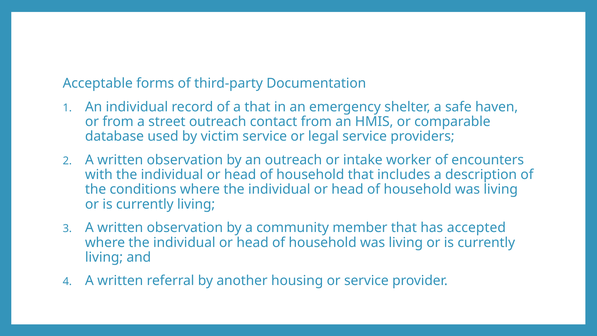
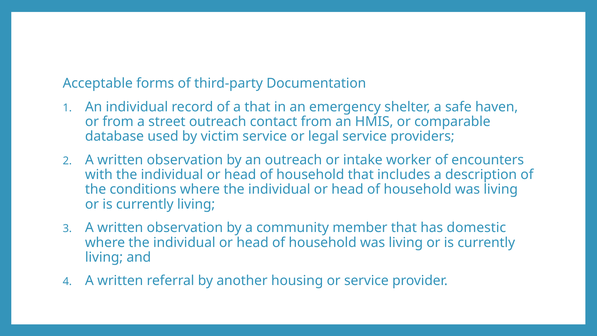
accepted: accepted -> domestic
